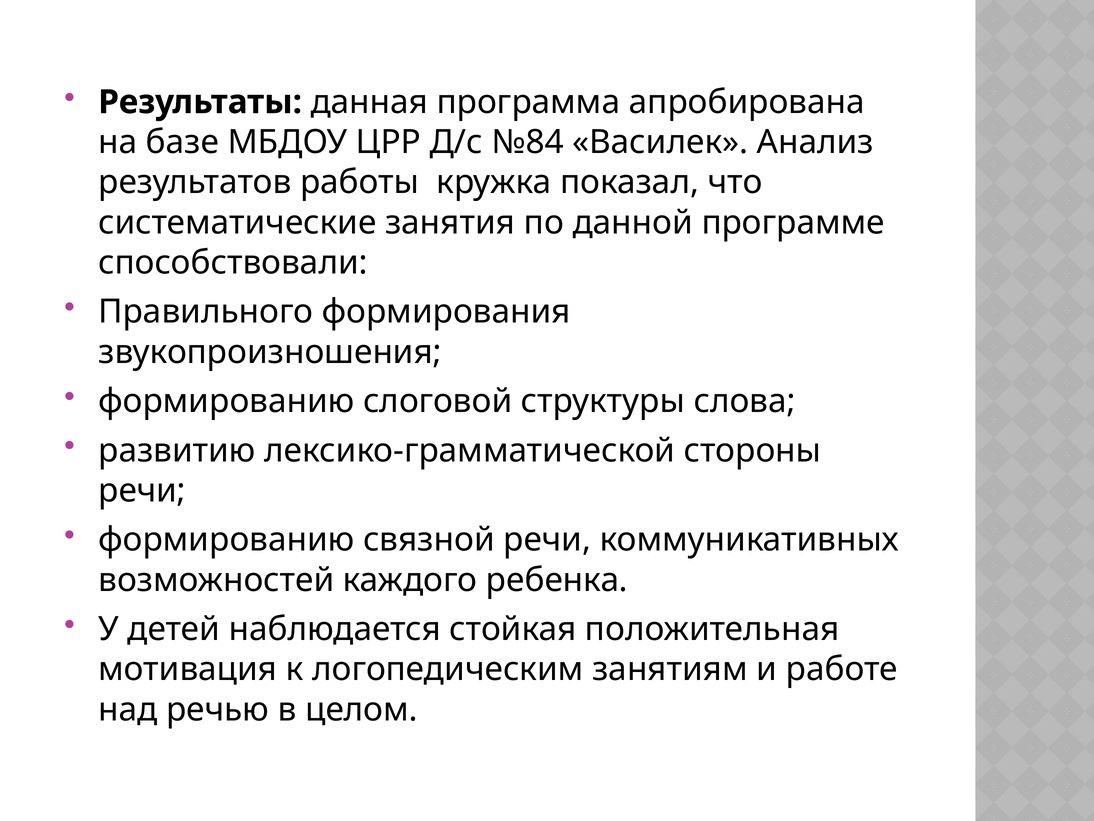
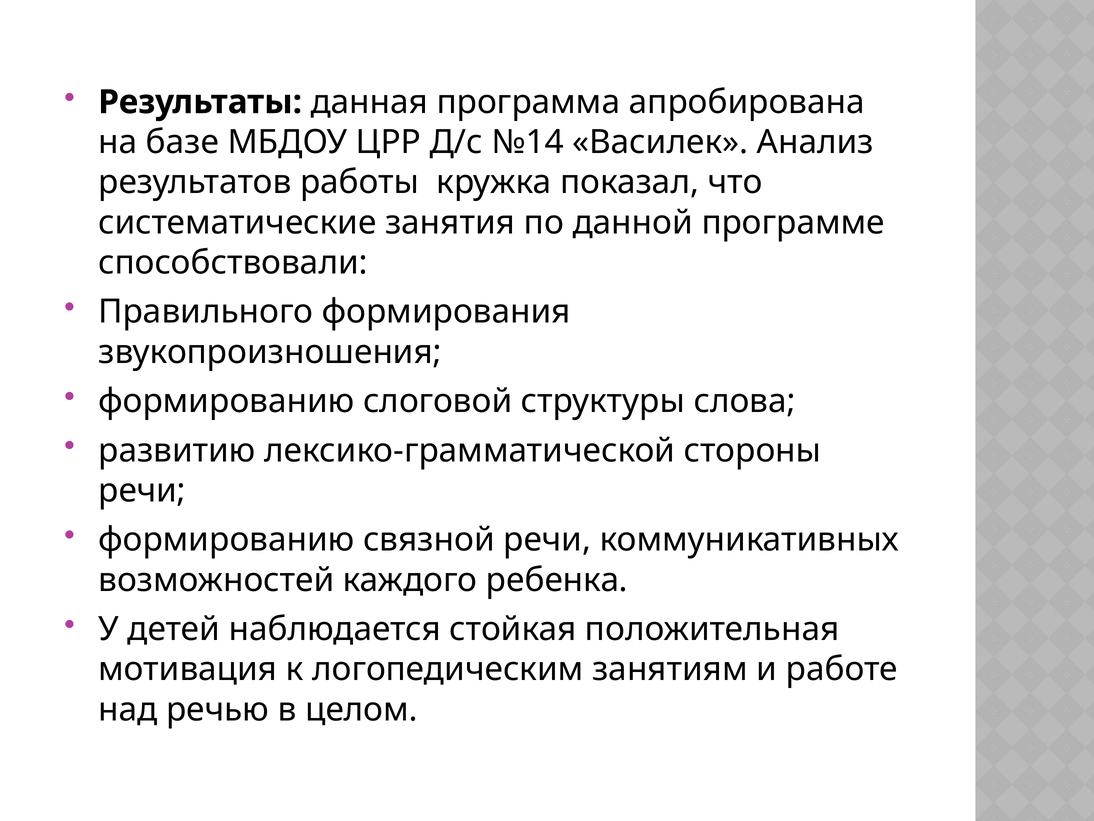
№84: №84 -> №14
